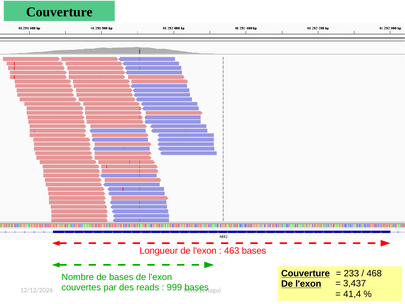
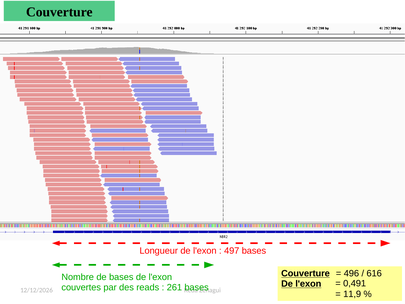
463: 463 -> 497
233: 233 -> 496
468: 468 -> 616
3,437: 3,437 -> 0,491
999: 999 -> 261
41,4: 41,4 -> 11,9
